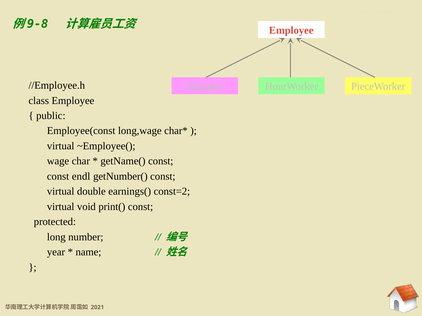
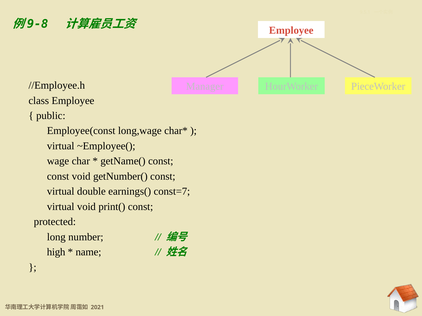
const endl: endl -> void
const=2: const=2 -> const=7
year: year -> high
